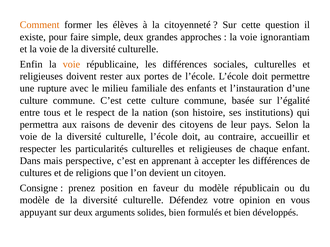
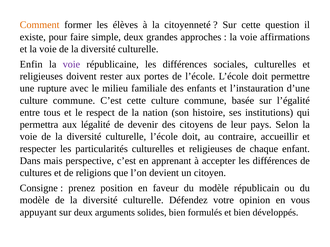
ignorantiam: ignorantiam -> affirmations
voie at (71, 64) colour: orange -> purple
raisons: raisons -> légalité
